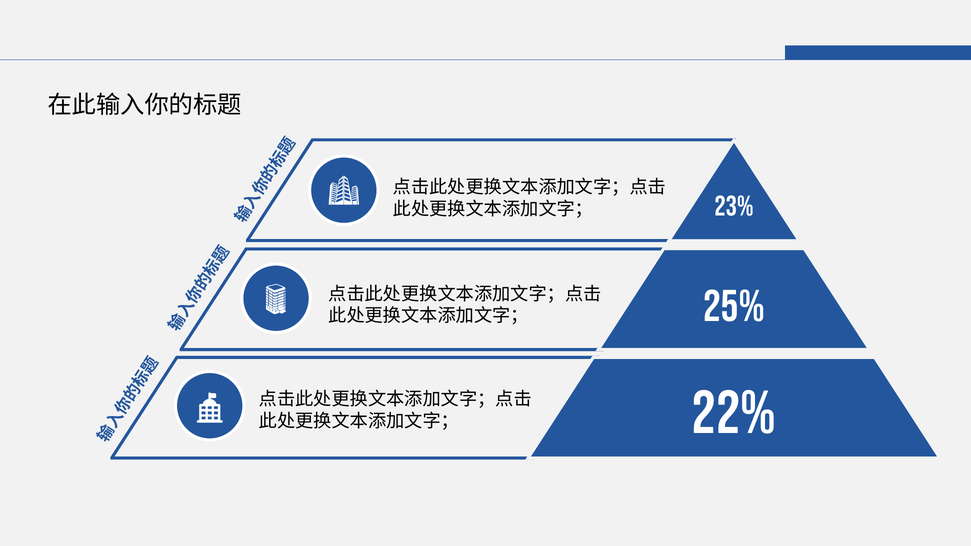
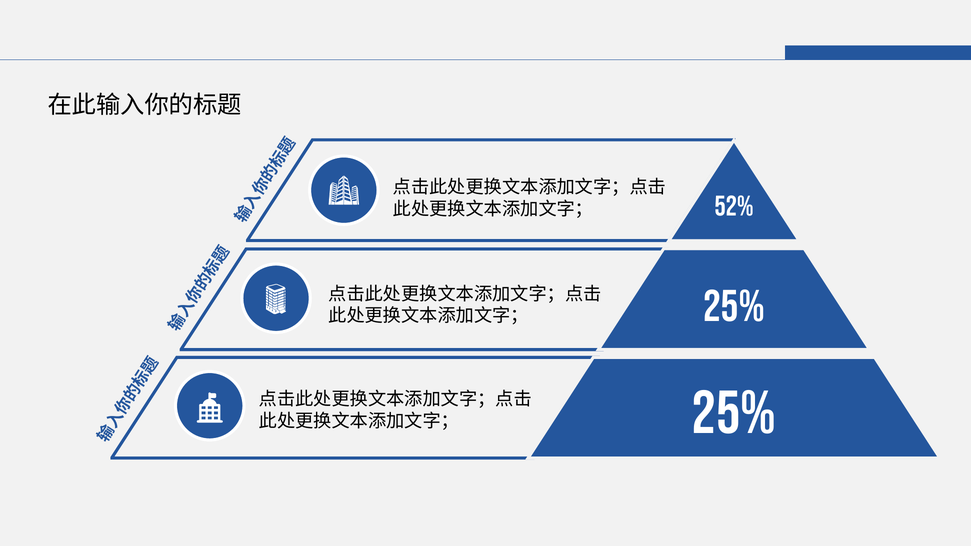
23%: 23% -> 52%
22% at (734, 413): 22% -> 25%
